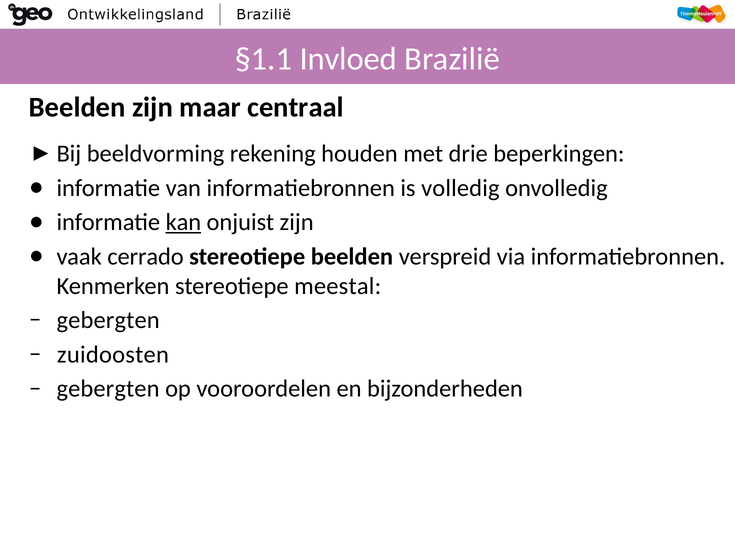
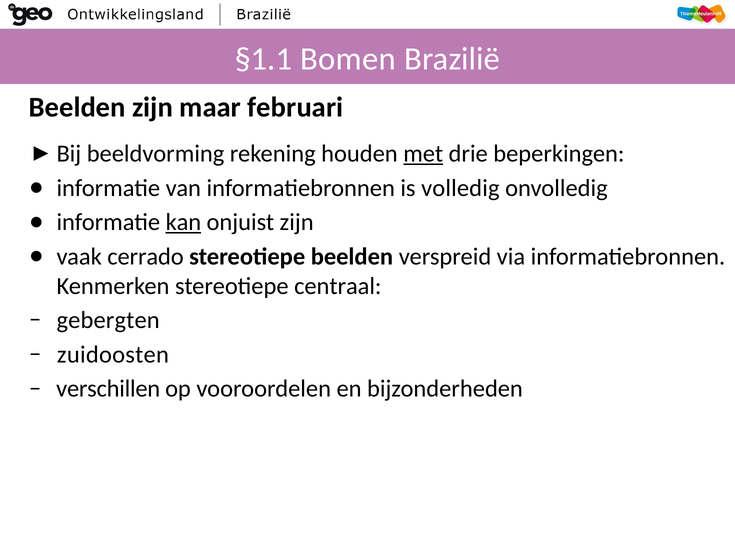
Invloed: Invloed -> Bomen
centraal: centraal -> februari
met underline: none -> present
meestal: meestal -> centraal
gebergten at (108, 389): gebergten -> verschillen
